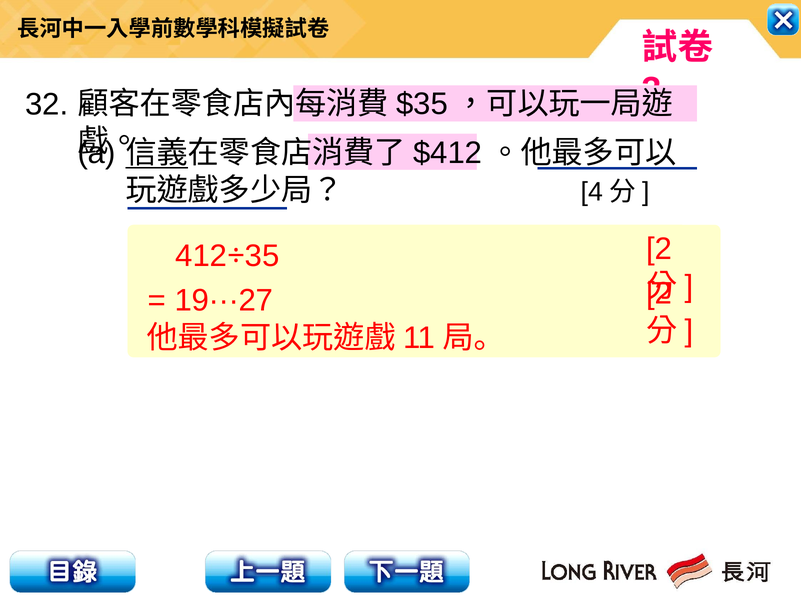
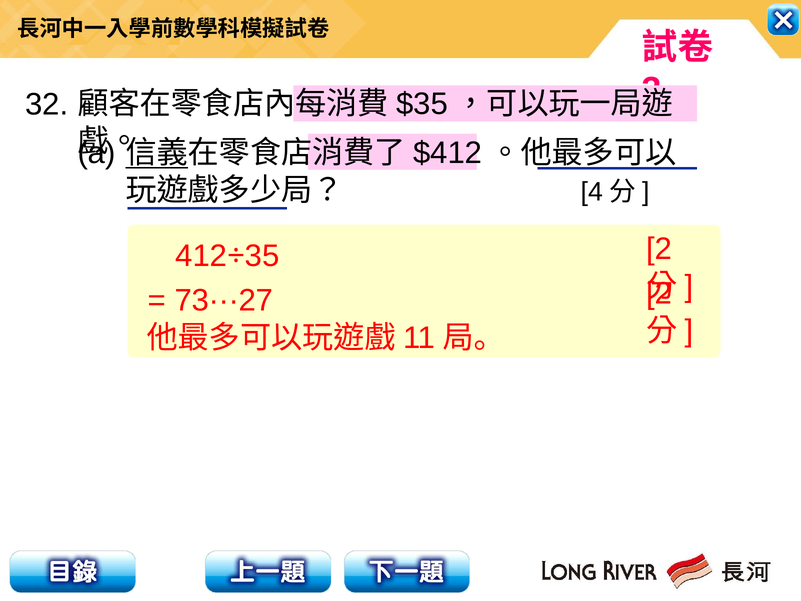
19···27: 19···27 -> 73···27
